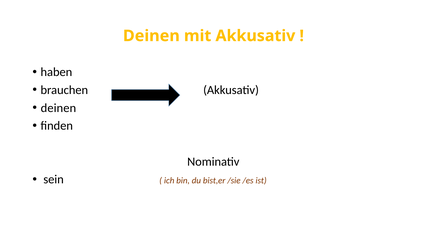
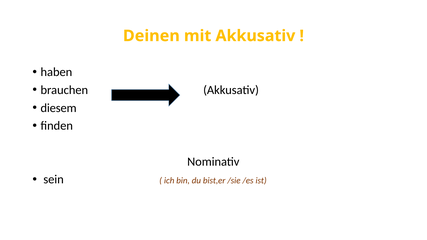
deinen at (58, 108): deinen -> diesem
